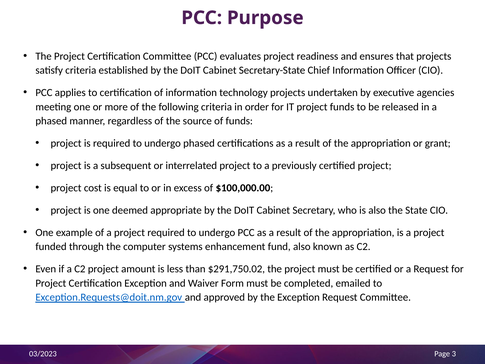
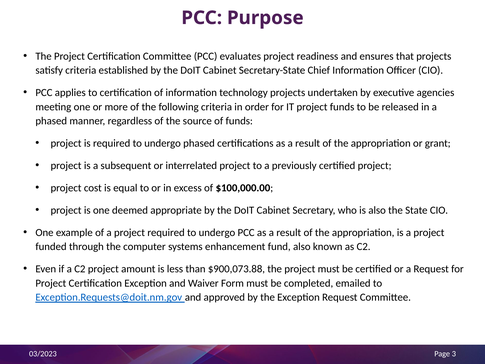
$291,750.02: $291,750.02 -> $900,073.88
